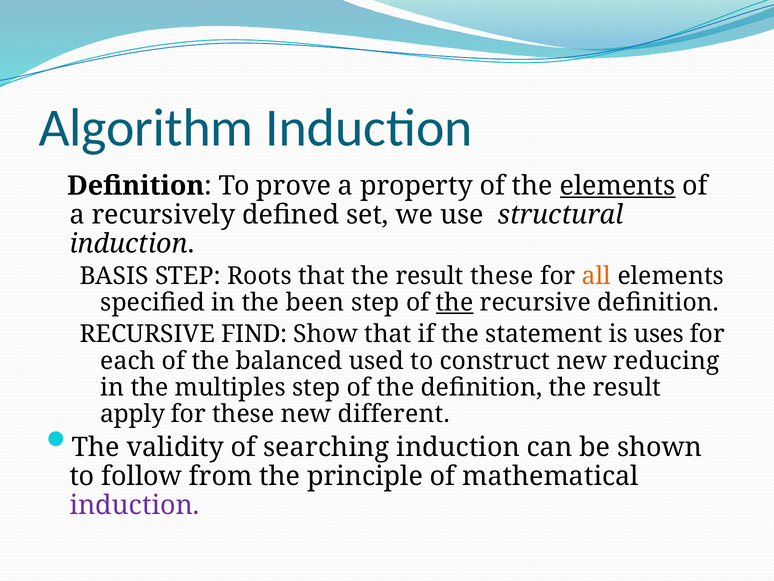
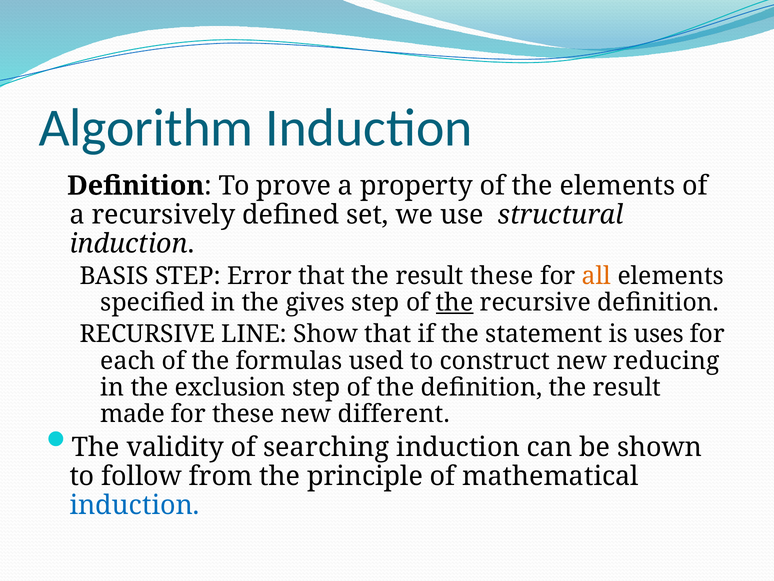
elements at (618, 186) underline: present -> none
Roots: Roots -> Error
been: been -> gives
FIND: FIND -> LINE
balanced: balanced -> formulas
multiples: multiples -> exclusion
apply: apply -> made
induction at (135, 505) colour: purple -> blue
